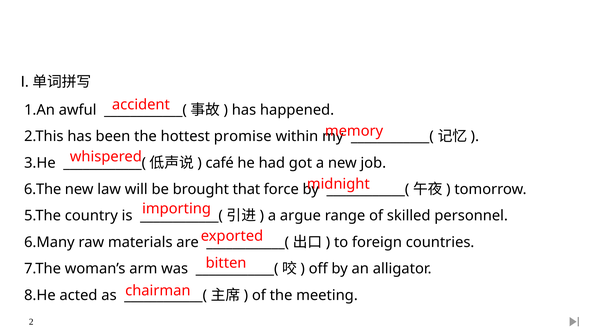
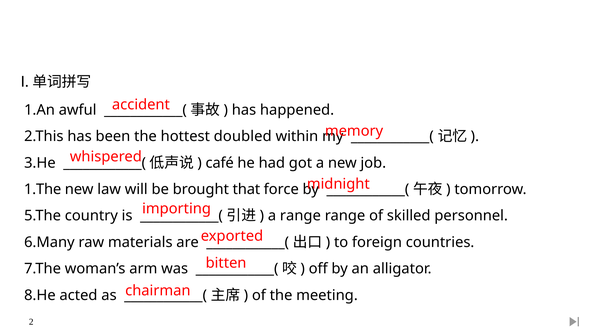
promise: promise -> doubled
6.The: 6.The -> 1.The
a argue: argue -> range
